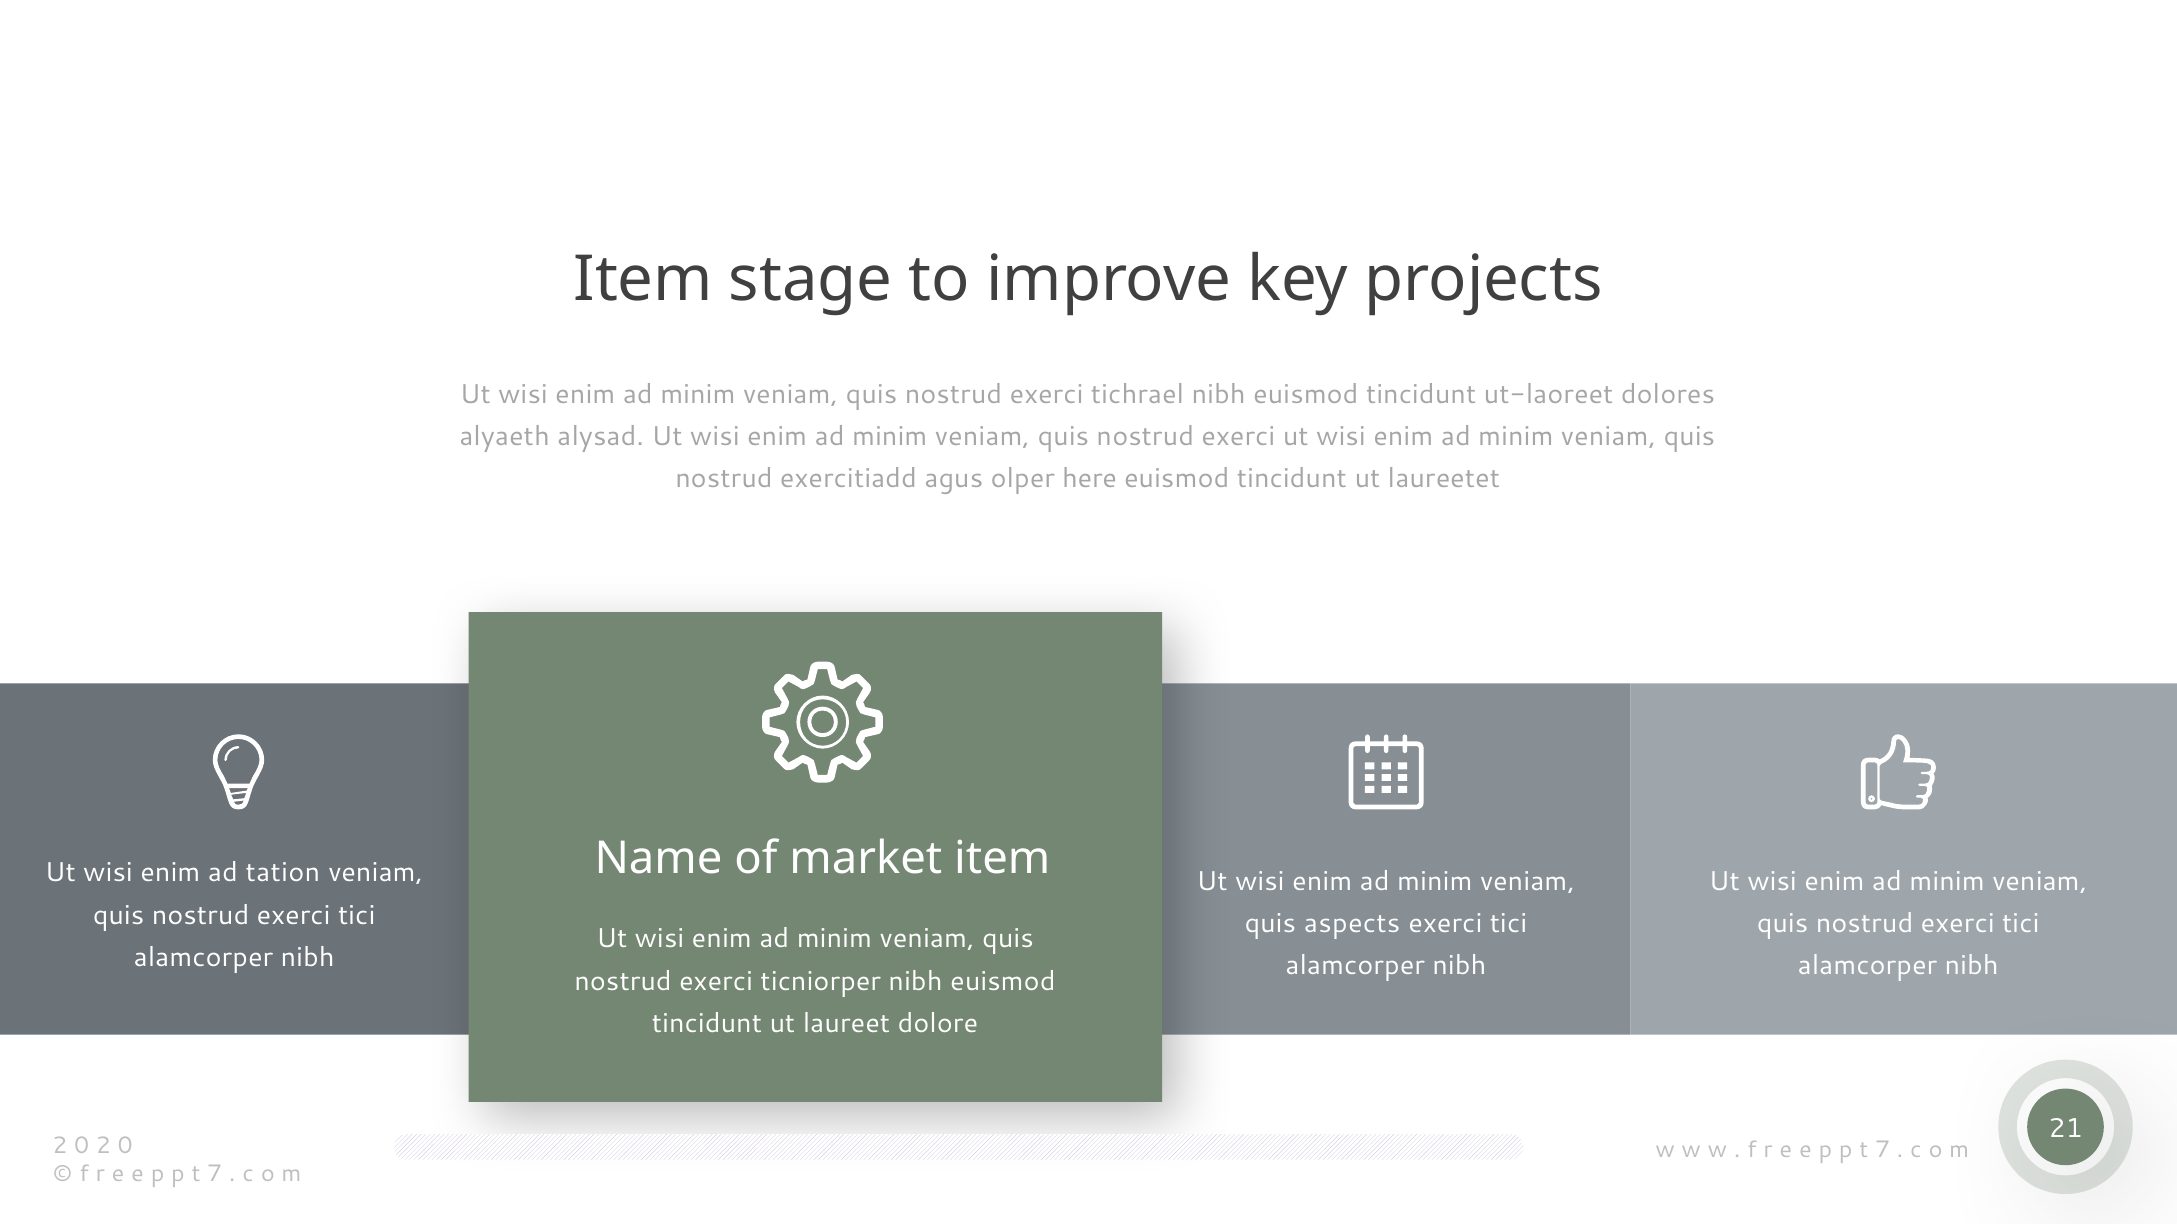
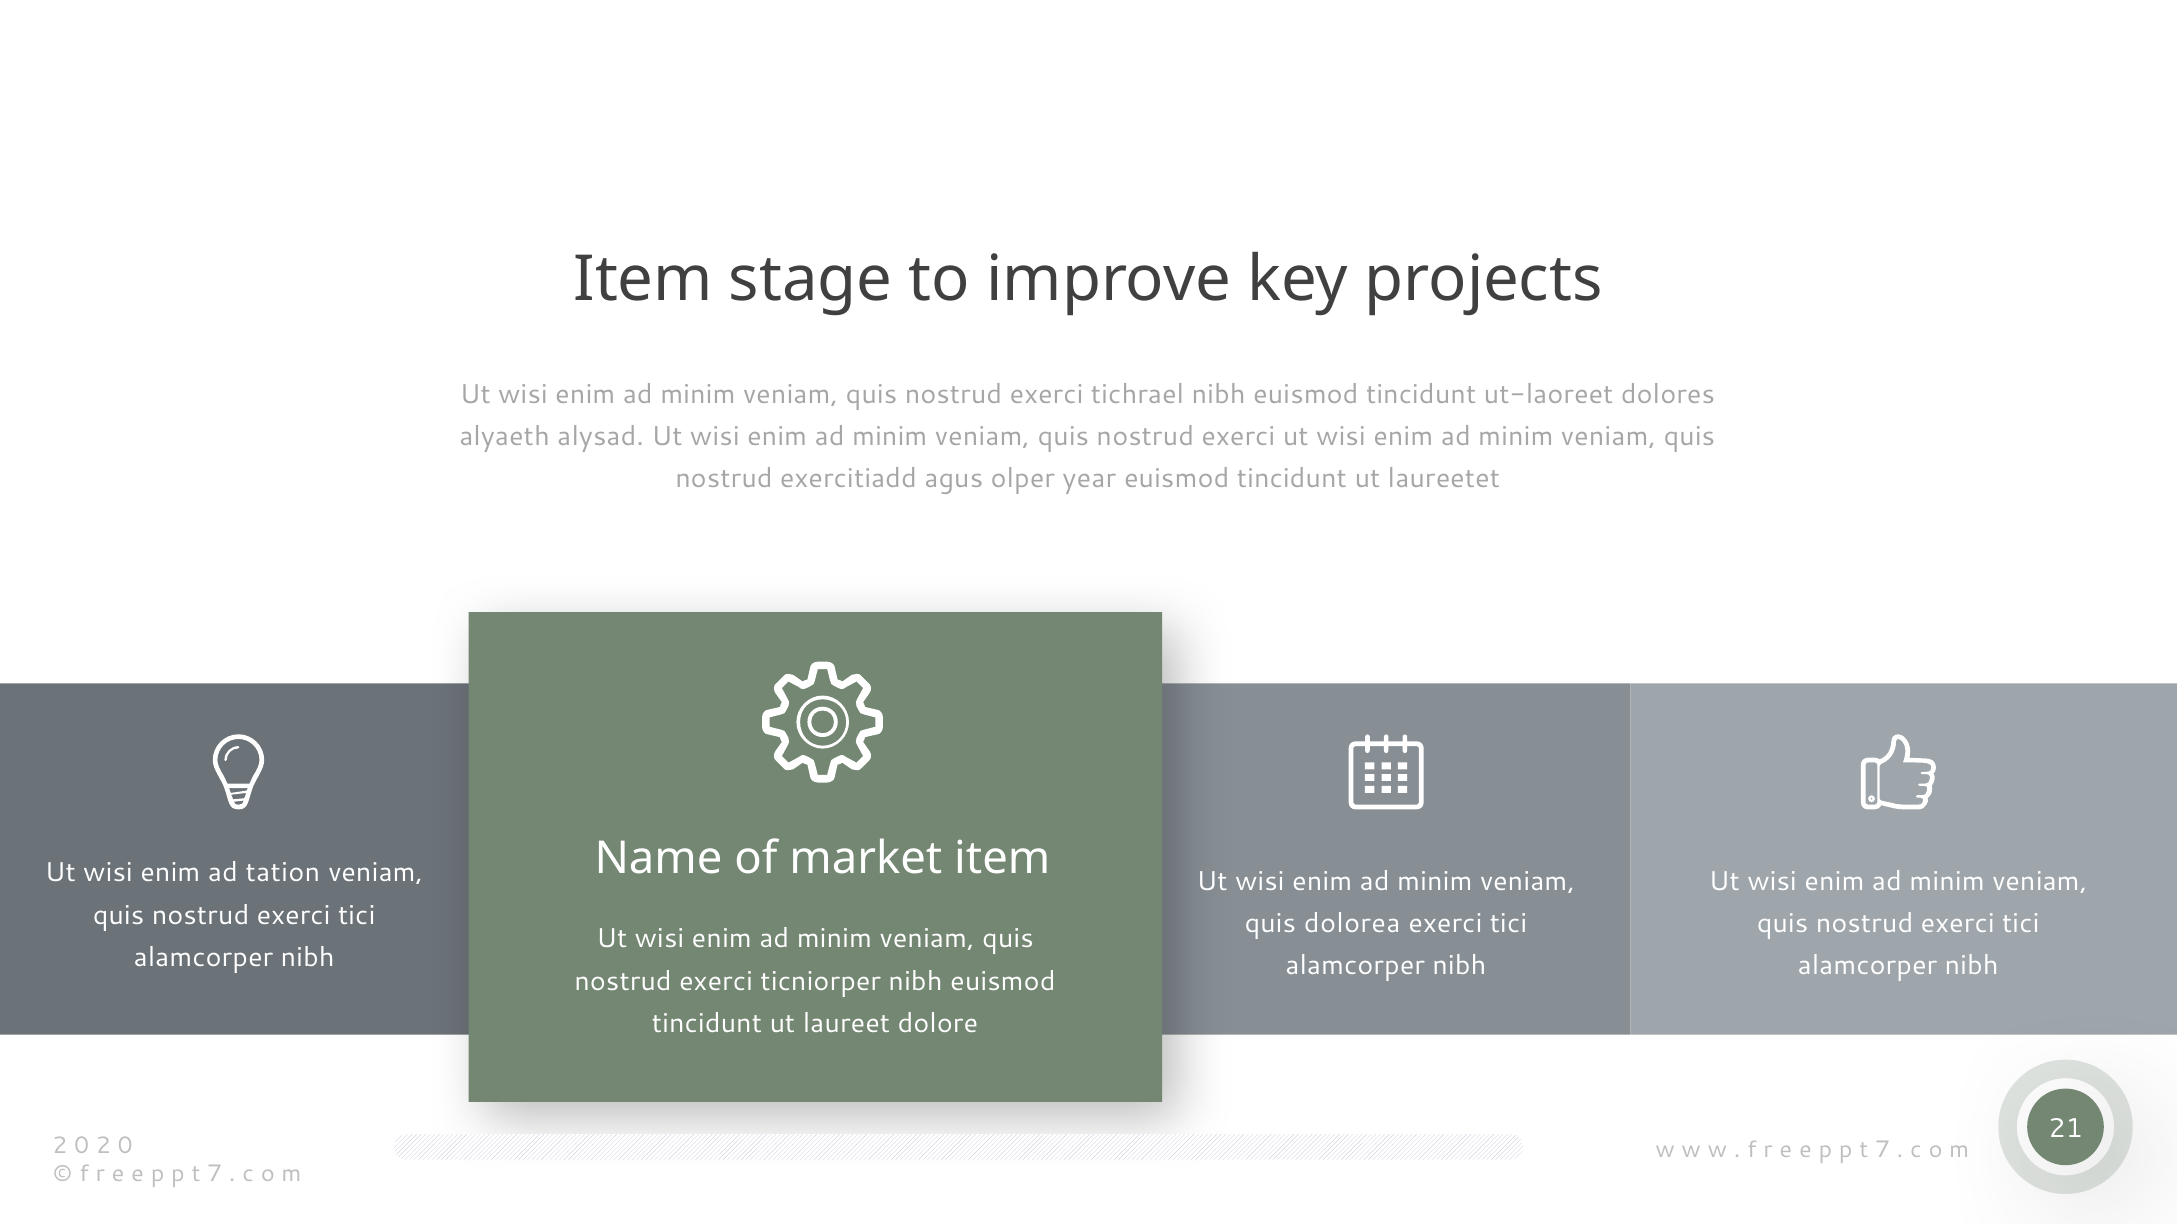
here: here -> year
aspects: aspects -> dolorea
